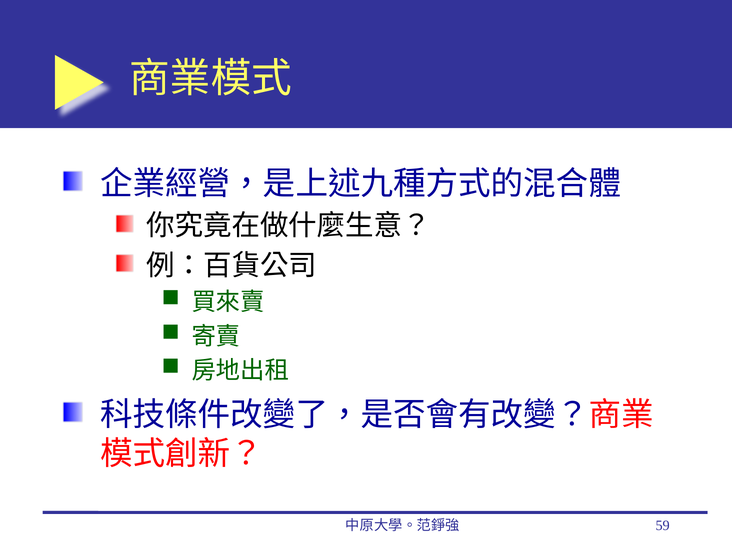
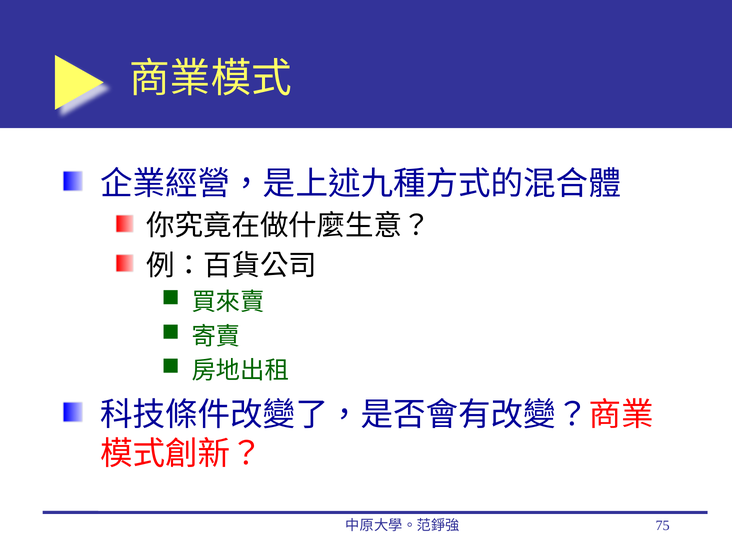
59: 59 -> 75
